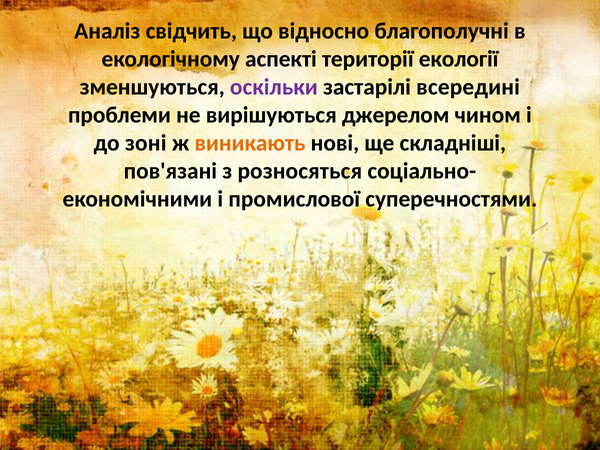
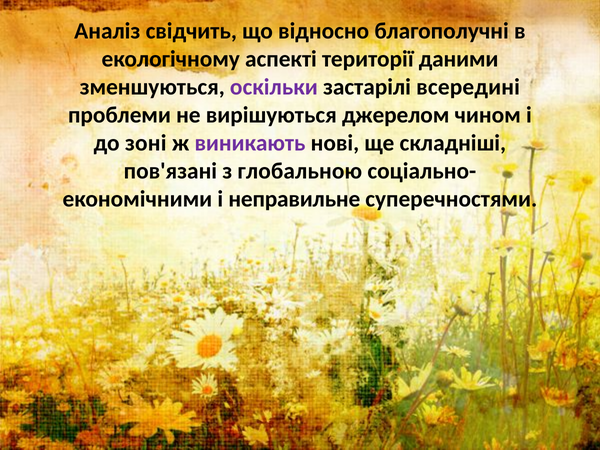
екології: екології -> даними
виникають colour: orange -> purple
розносяться: розносяться -> глобальною
промислової: промислової -> неправильне
